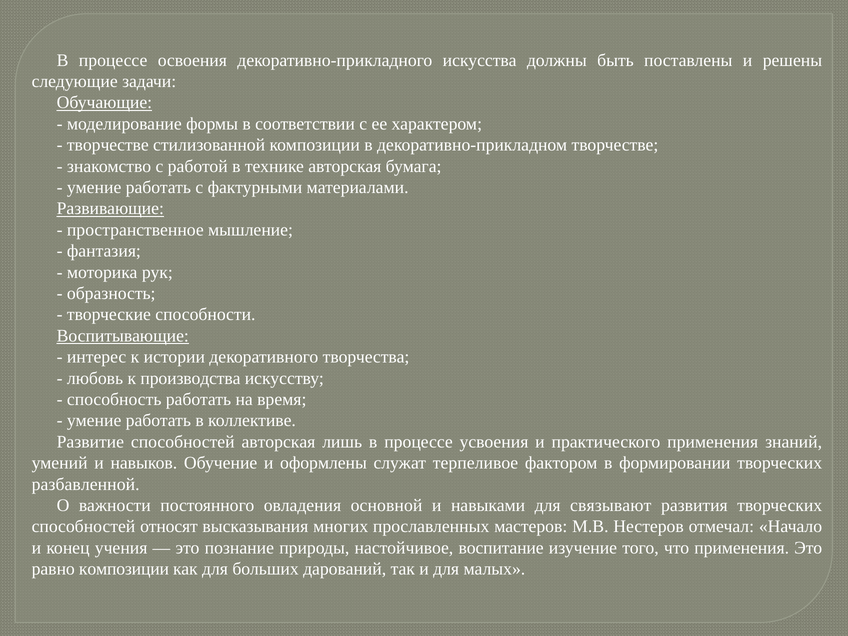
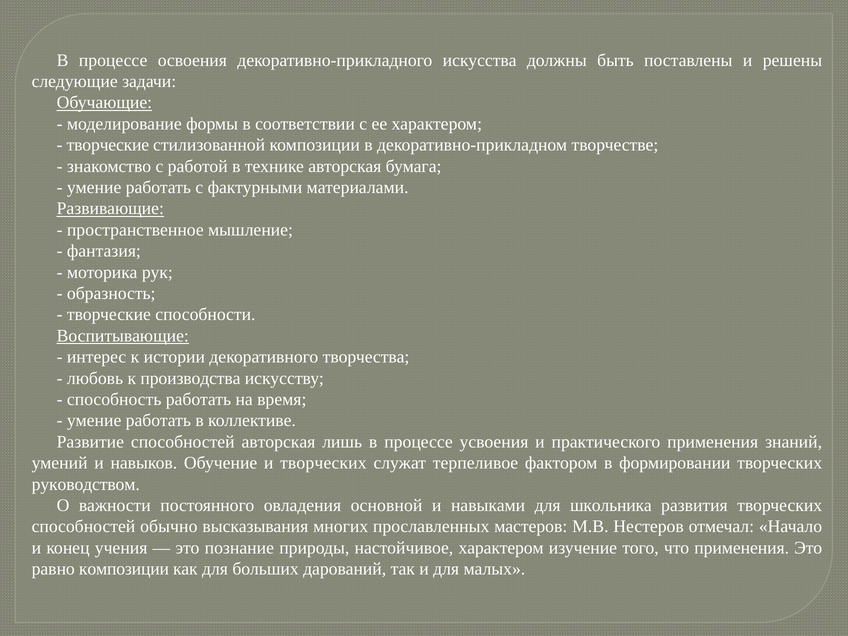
творчестве at (108, 145): творчестве -> творческие
и оформлены: оформлены -> творческих
разбавленной: разбавленной -> руководством
связывают: связывают -> школьника
относят: относят -> обычно
настойчивое воспитание: воспитание -> характером
